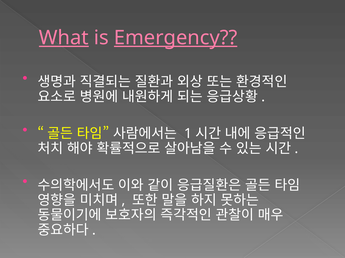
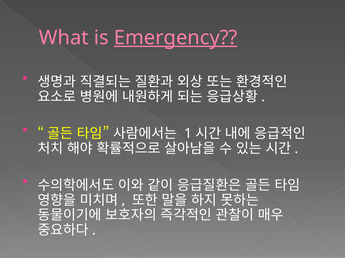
What underline: present -> none
